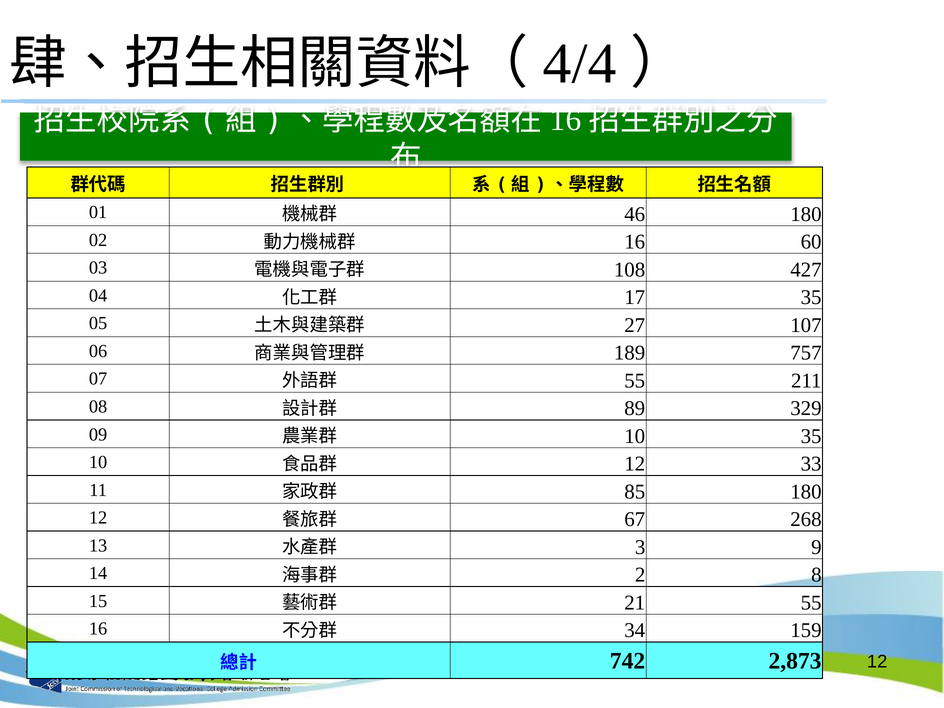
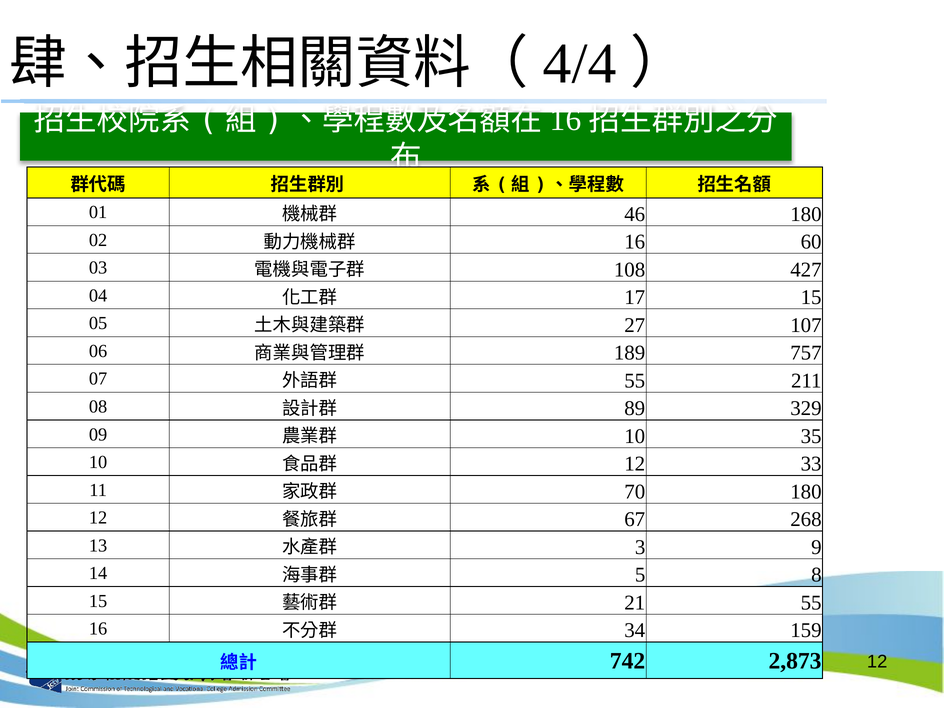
17 35: 35 -> 15
85: 85 -> 70
2: 2 -> 5
